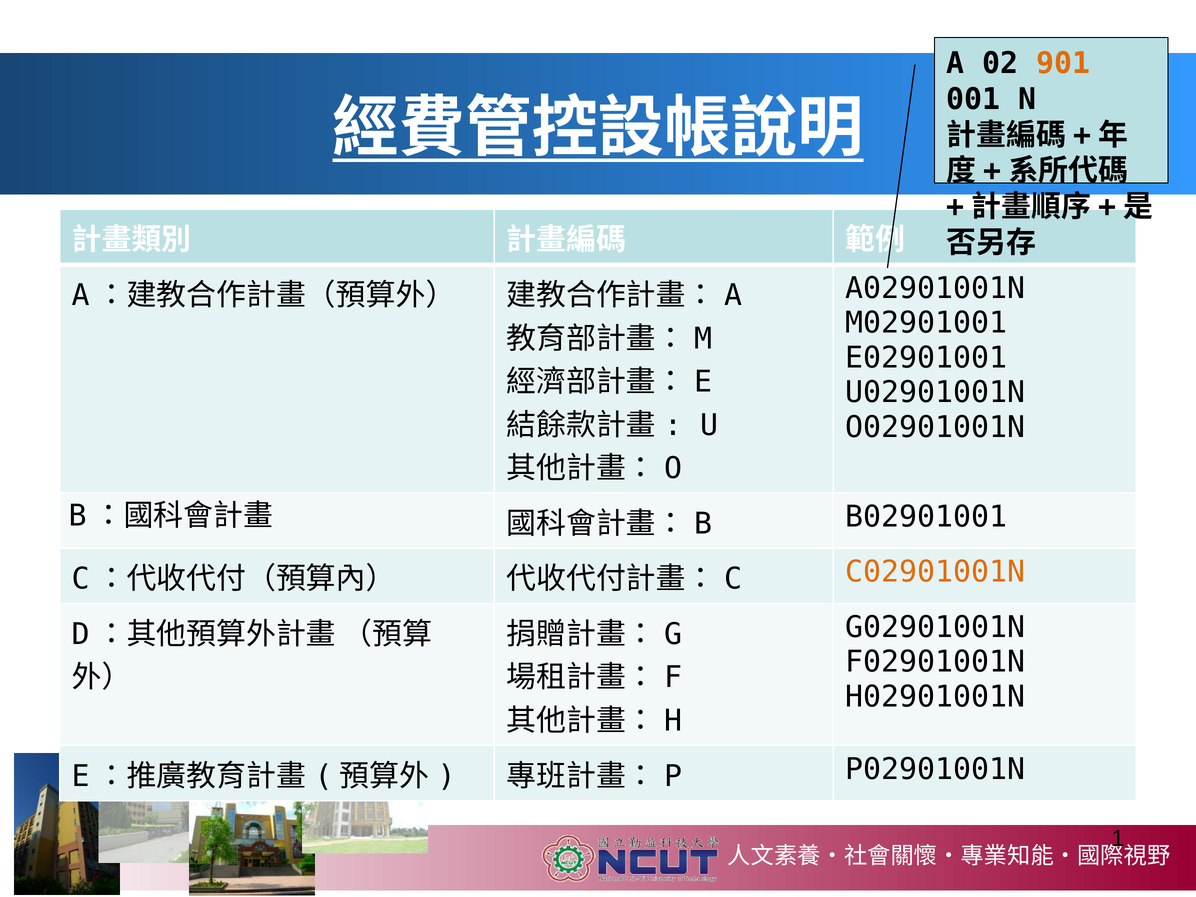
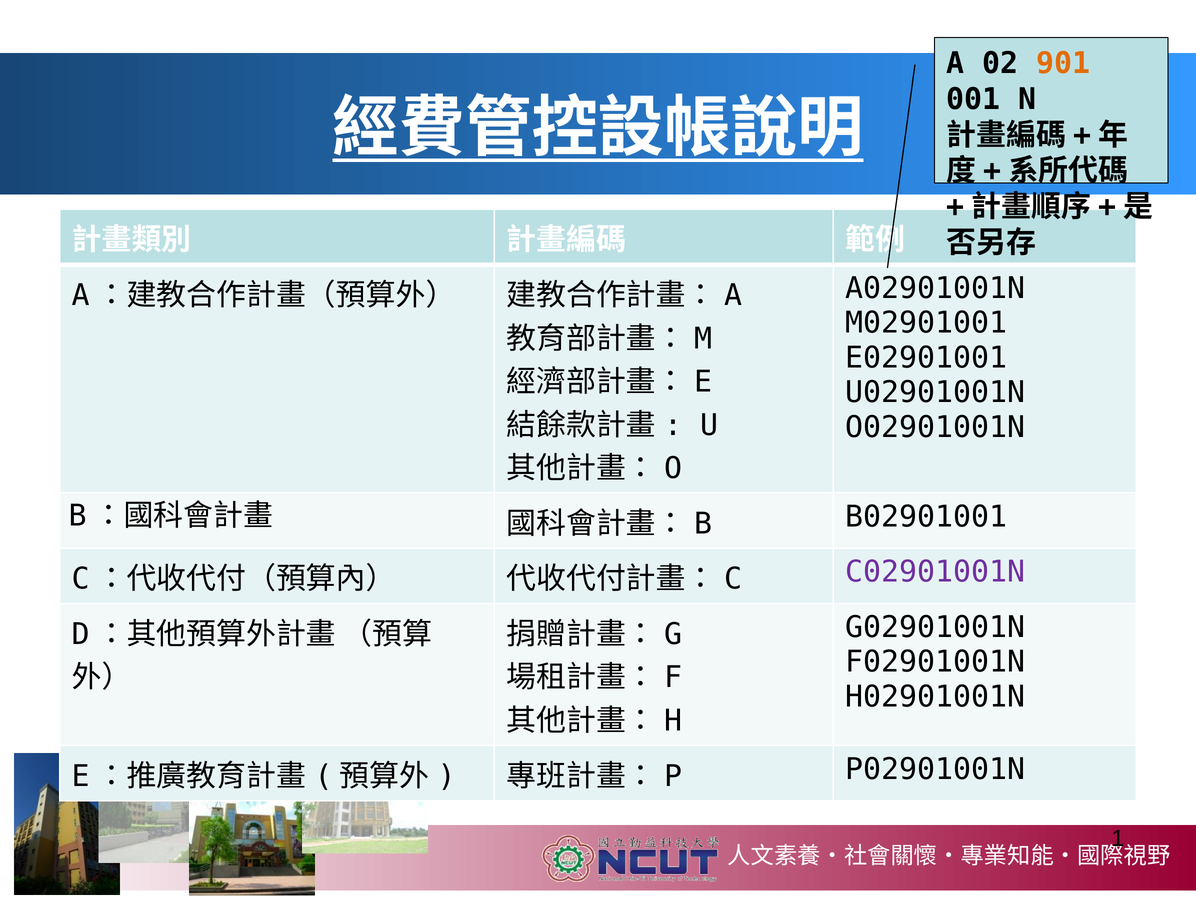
C02901001N colour: orange -> purple
